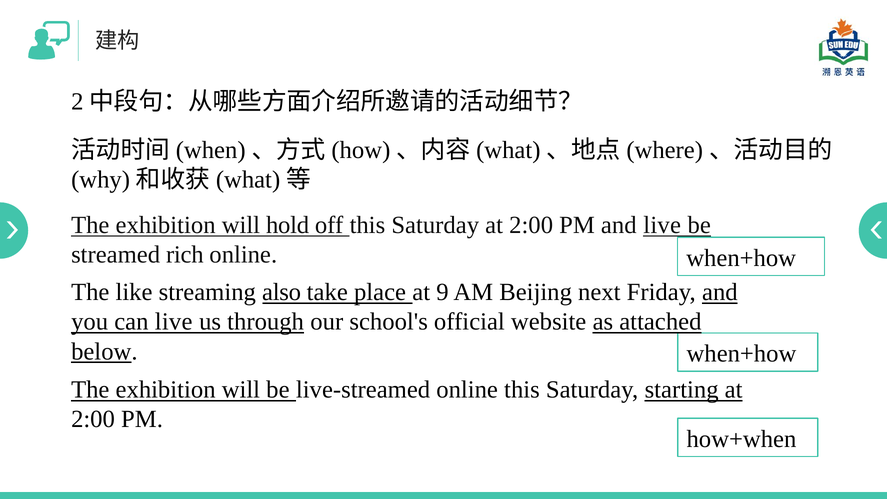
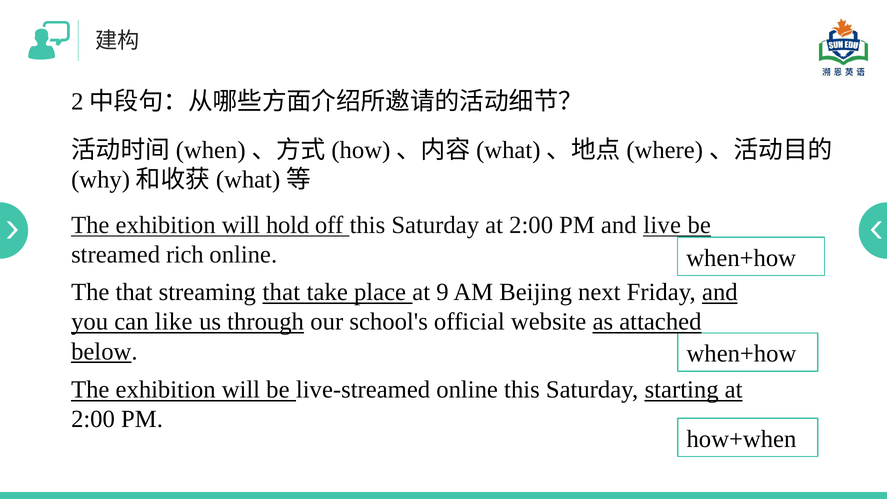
The like: like -> that
streaming also: also -> that
can live: live -> like
